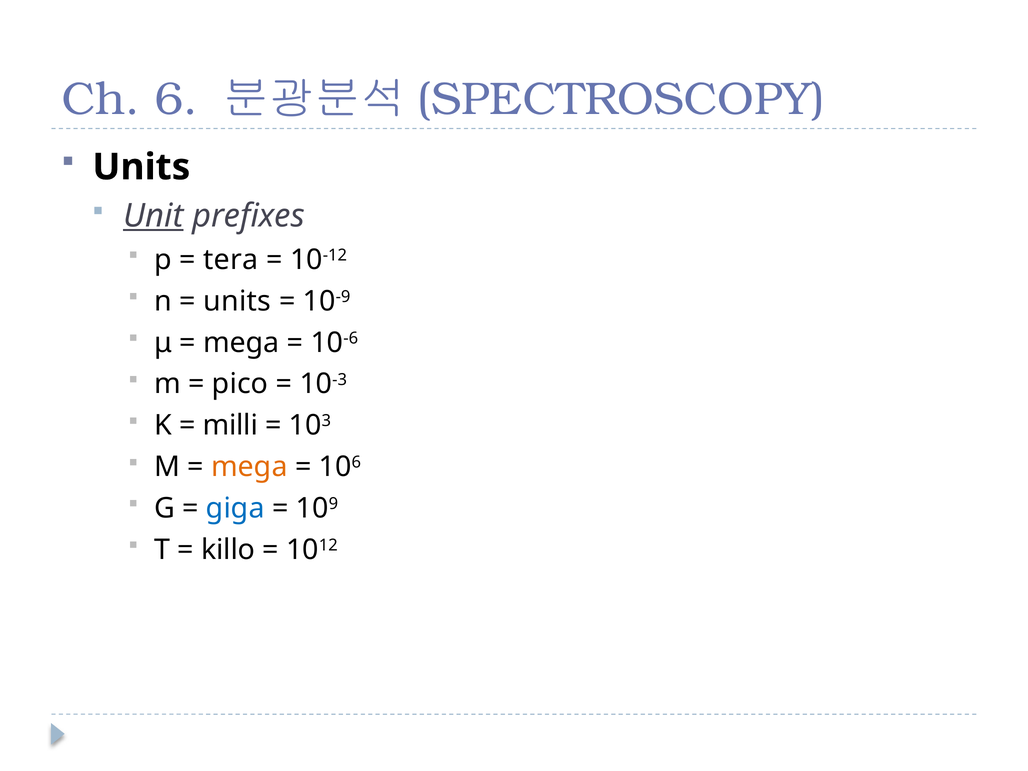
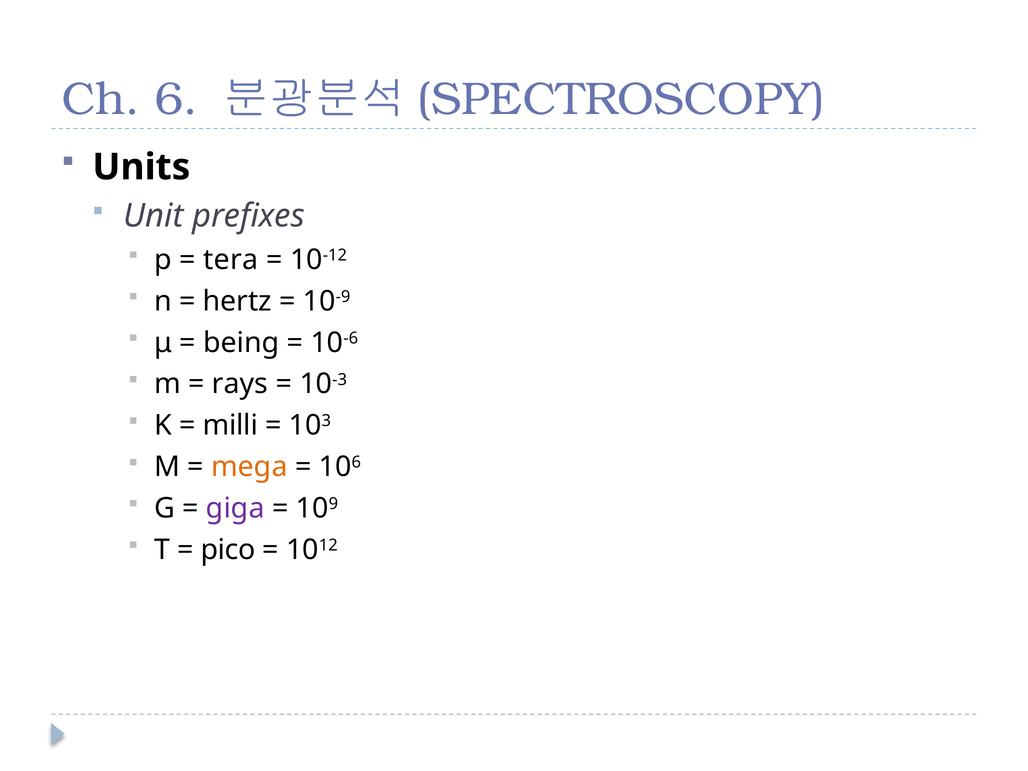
Unit underline: present -> none
units at (237, 301): units -> hertz
mega at (241, 343): mega -> being
pico: pico -> rays
giga colour: blue -> purple
killo: killo -> pico
